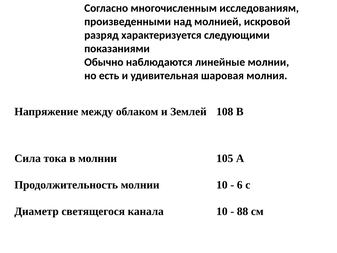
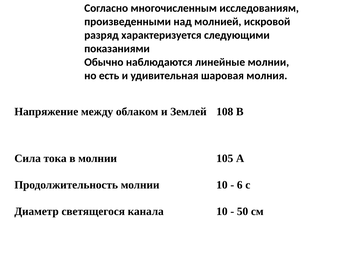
88: 88 -> 50
